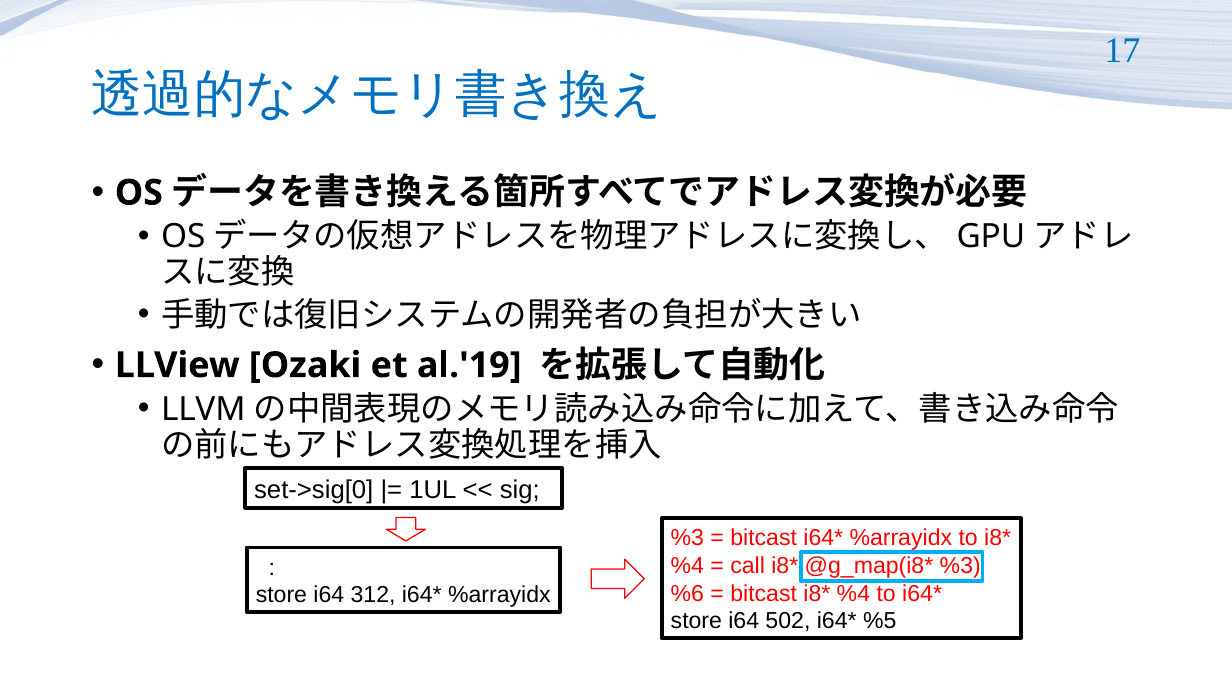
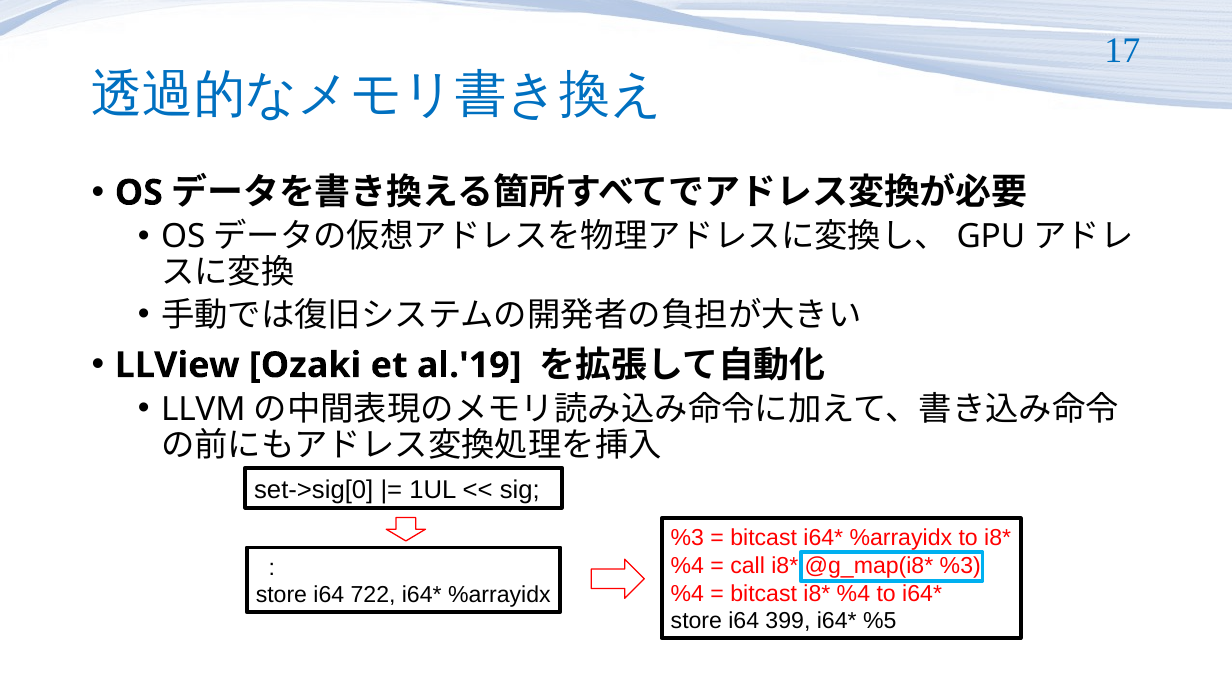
%6 at (687, 594): %6 -> %4
312: 312 -> 722
502: 502 -> 399
